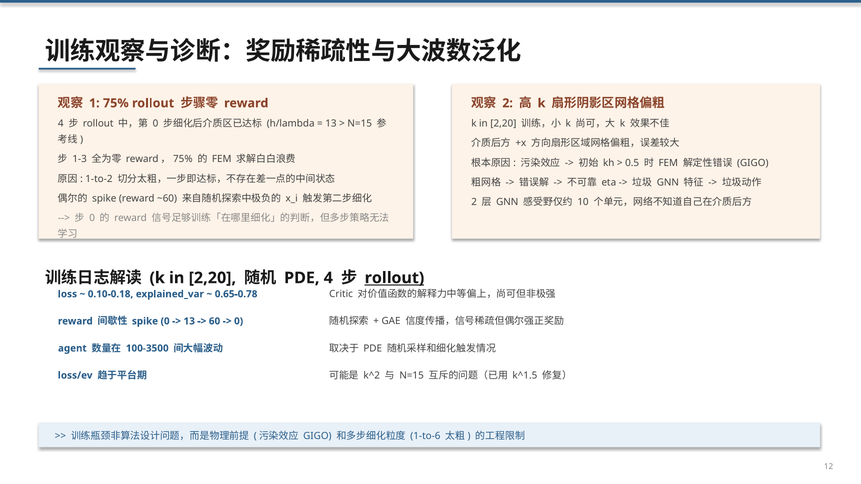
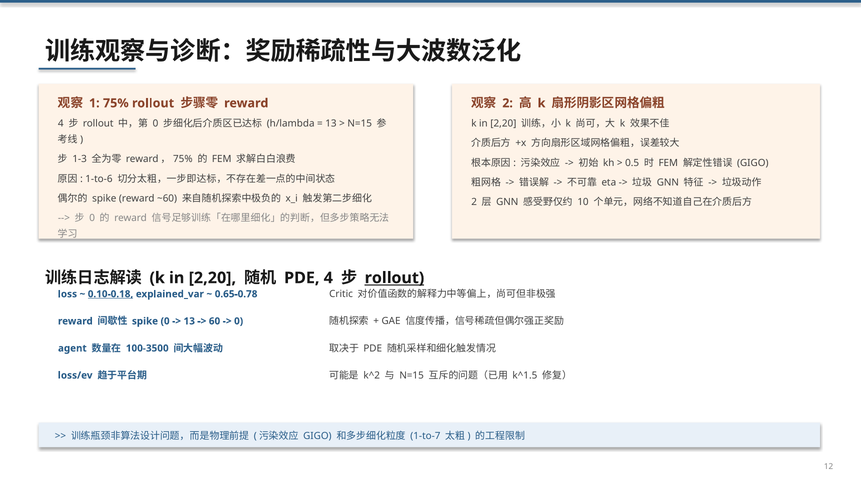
1-to-2: 1-to-2 -> 1-to-6
0.10-0.18 underline: none -> present
1-to-6: 1-to-6 -> 1-to-7
